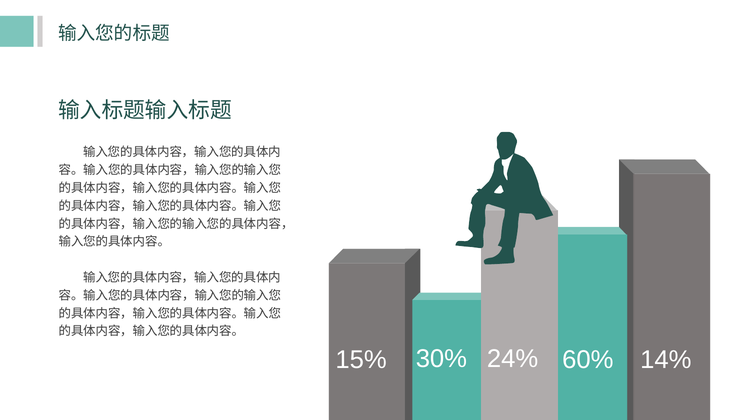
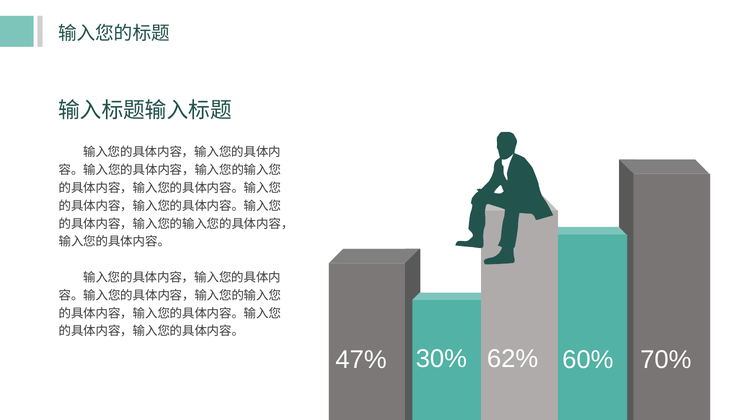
15%: 15% -> 47%
24%: 24% -> 62%
14%: 14% -> 70%
